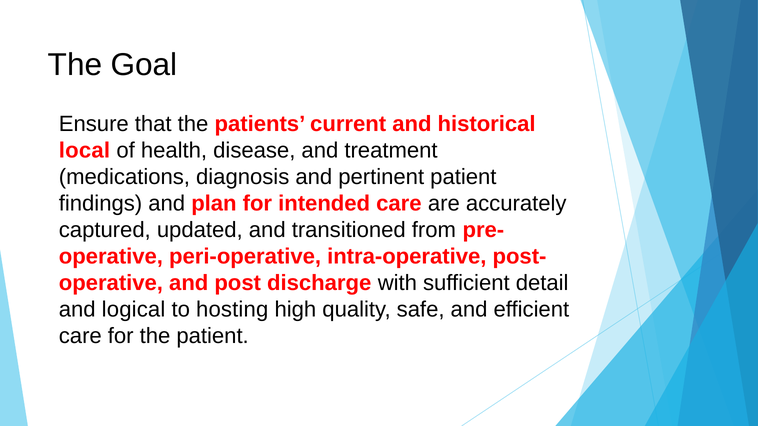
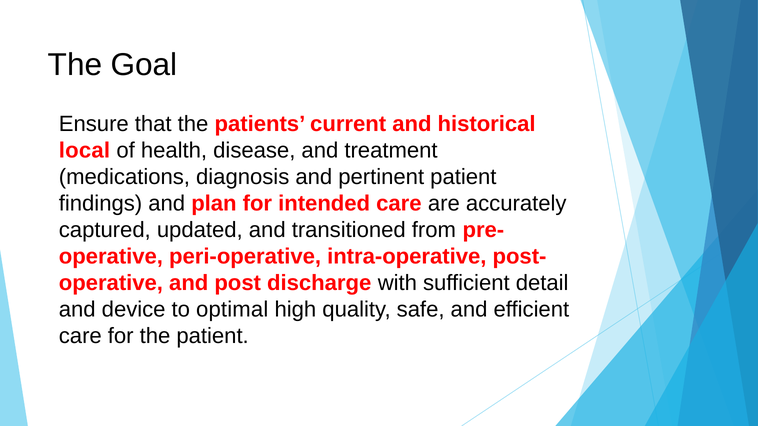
logical: logical -> device
hosting: hosting -> optimal
